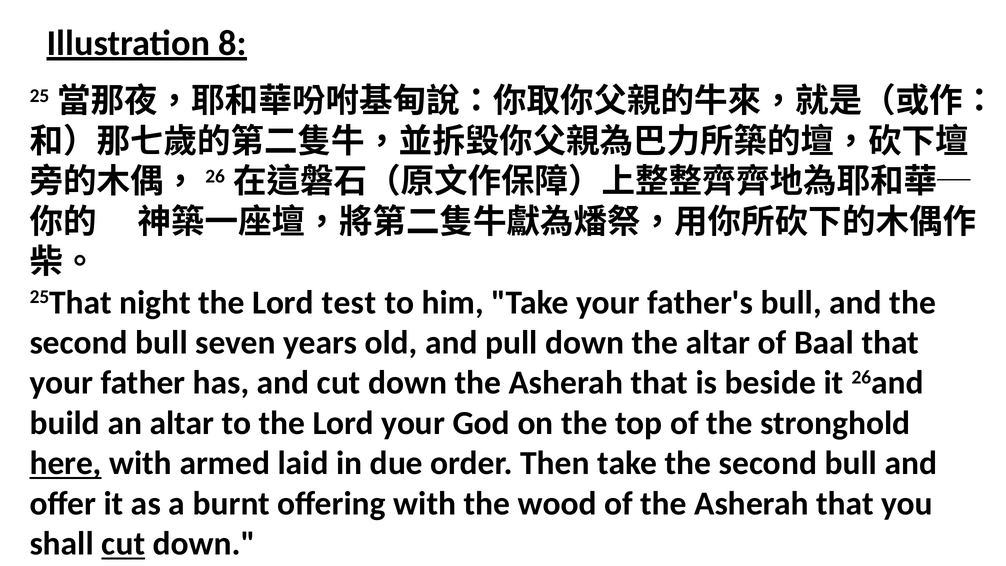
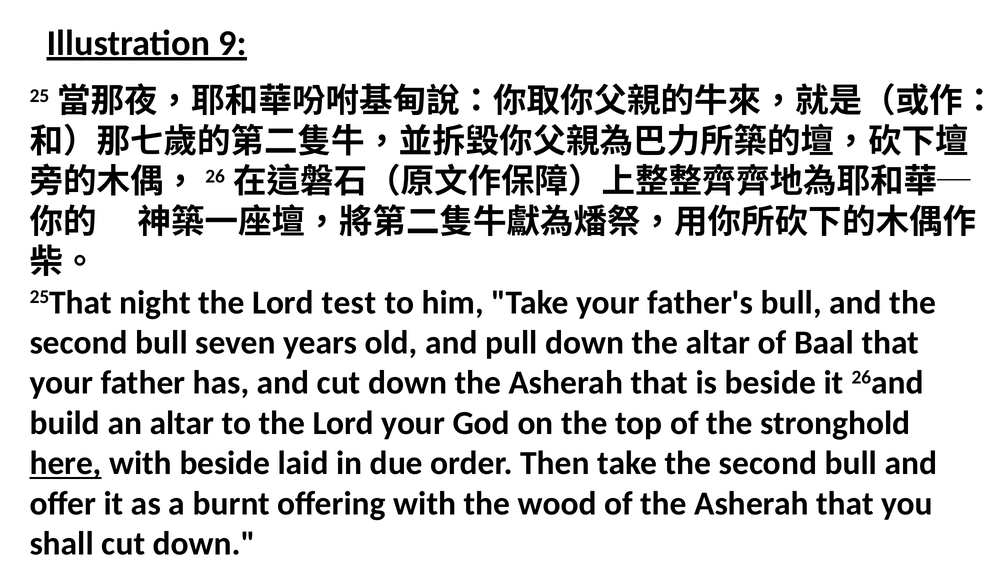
8: 8 -> 9
with armed: armed -> beside
cut at (123, 544) underline: present -> none
